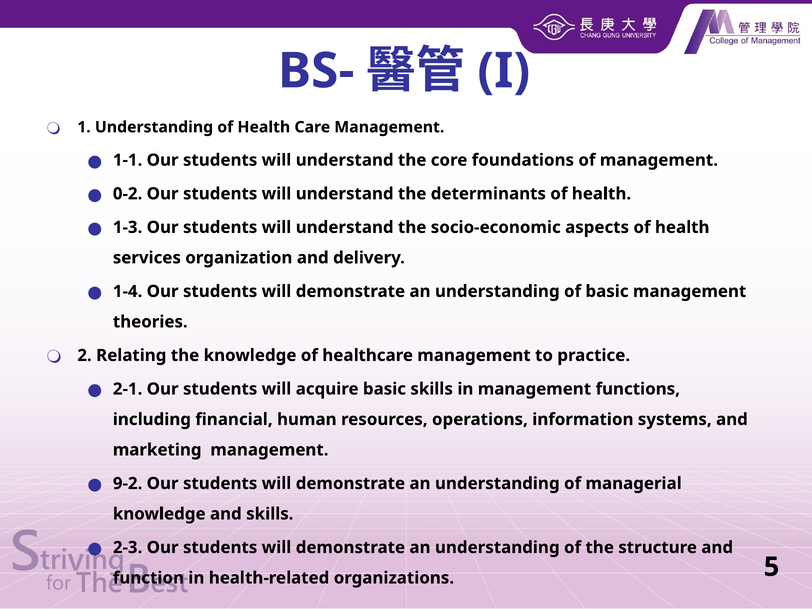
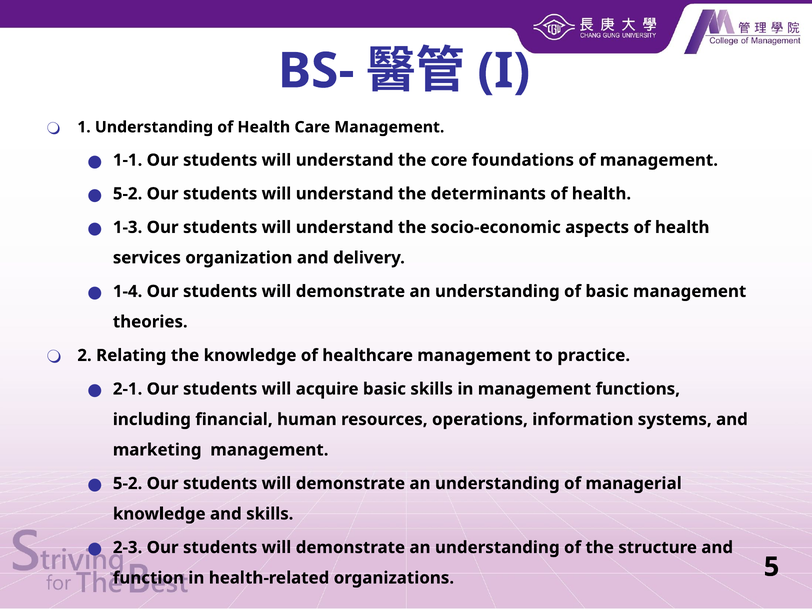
0-2 at (128, 194): 0-2 -> 5-2
9-2 at (128, 483): 9-2 -> 5-2
